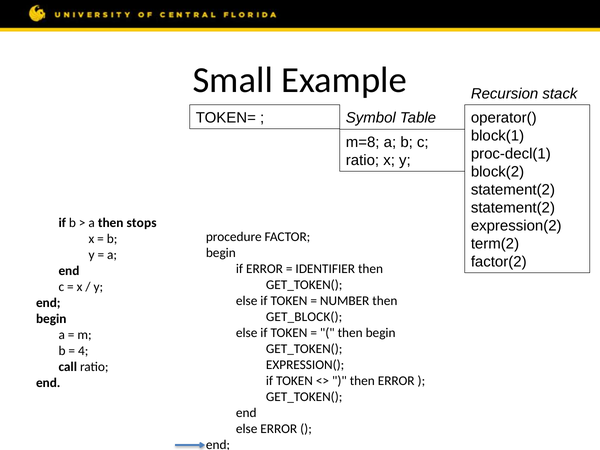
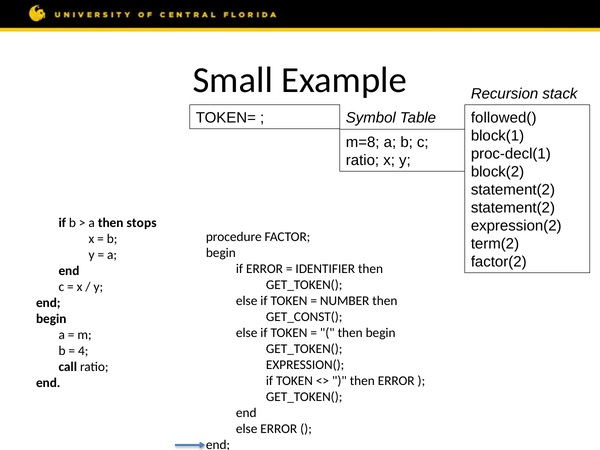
operator(: operator( -> followed(
GET_BLOCK(: GET_BLOCK( -> GET_CONST(
